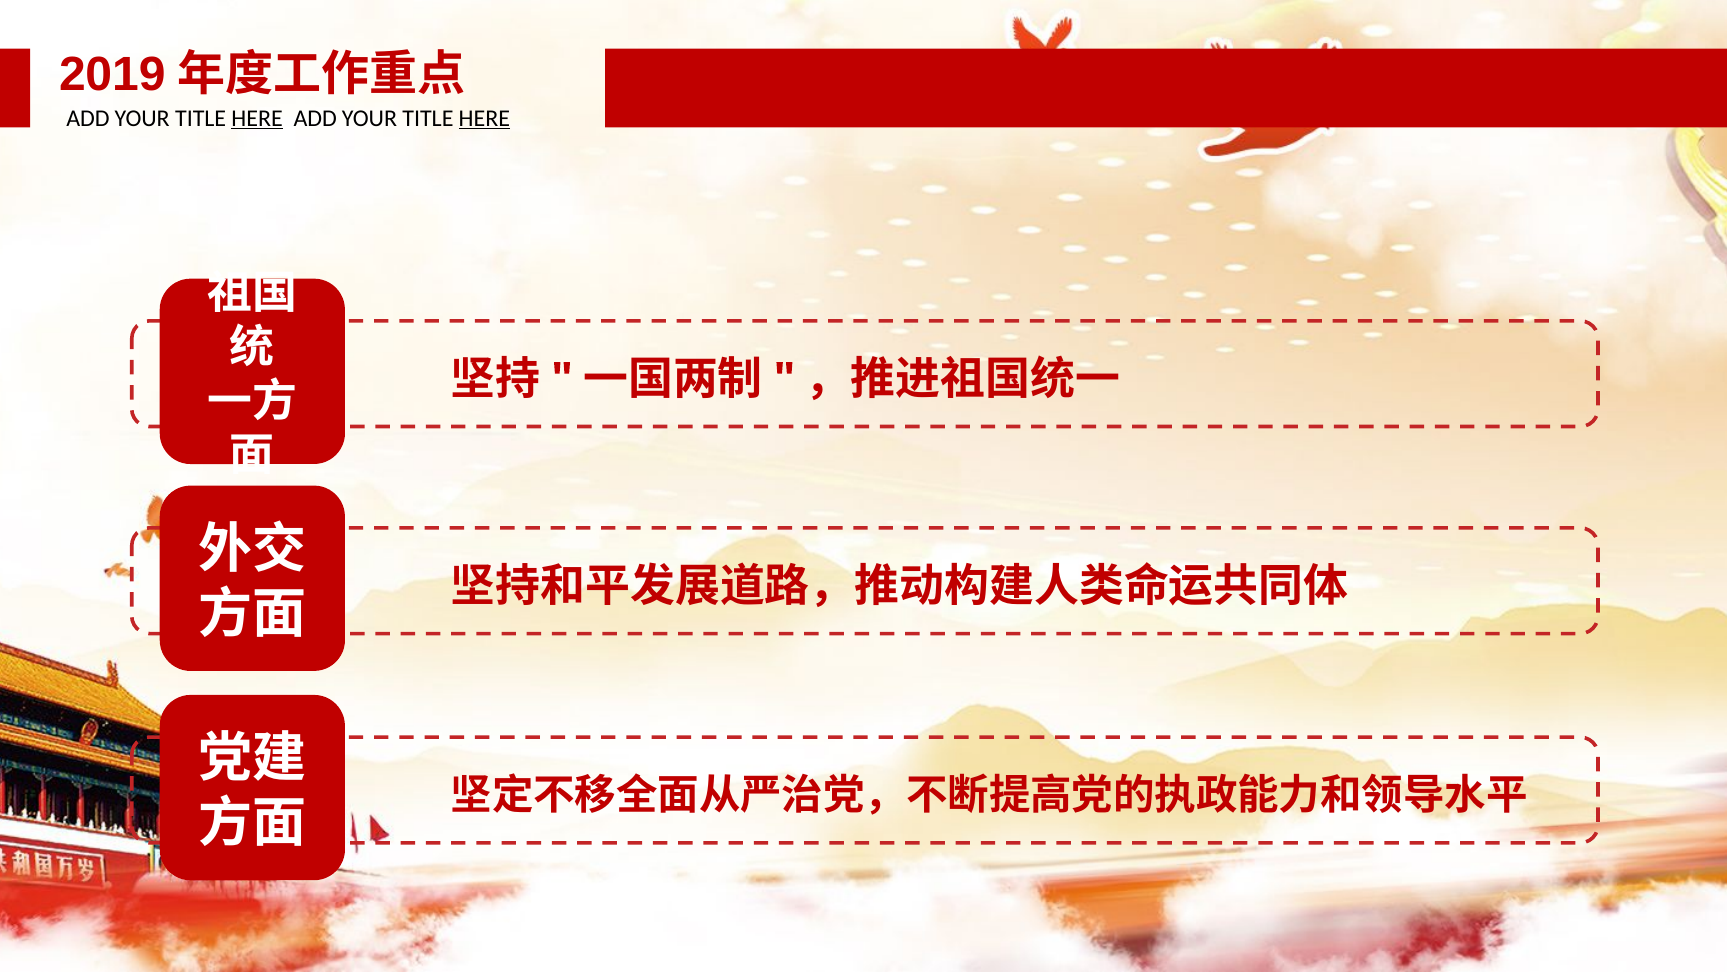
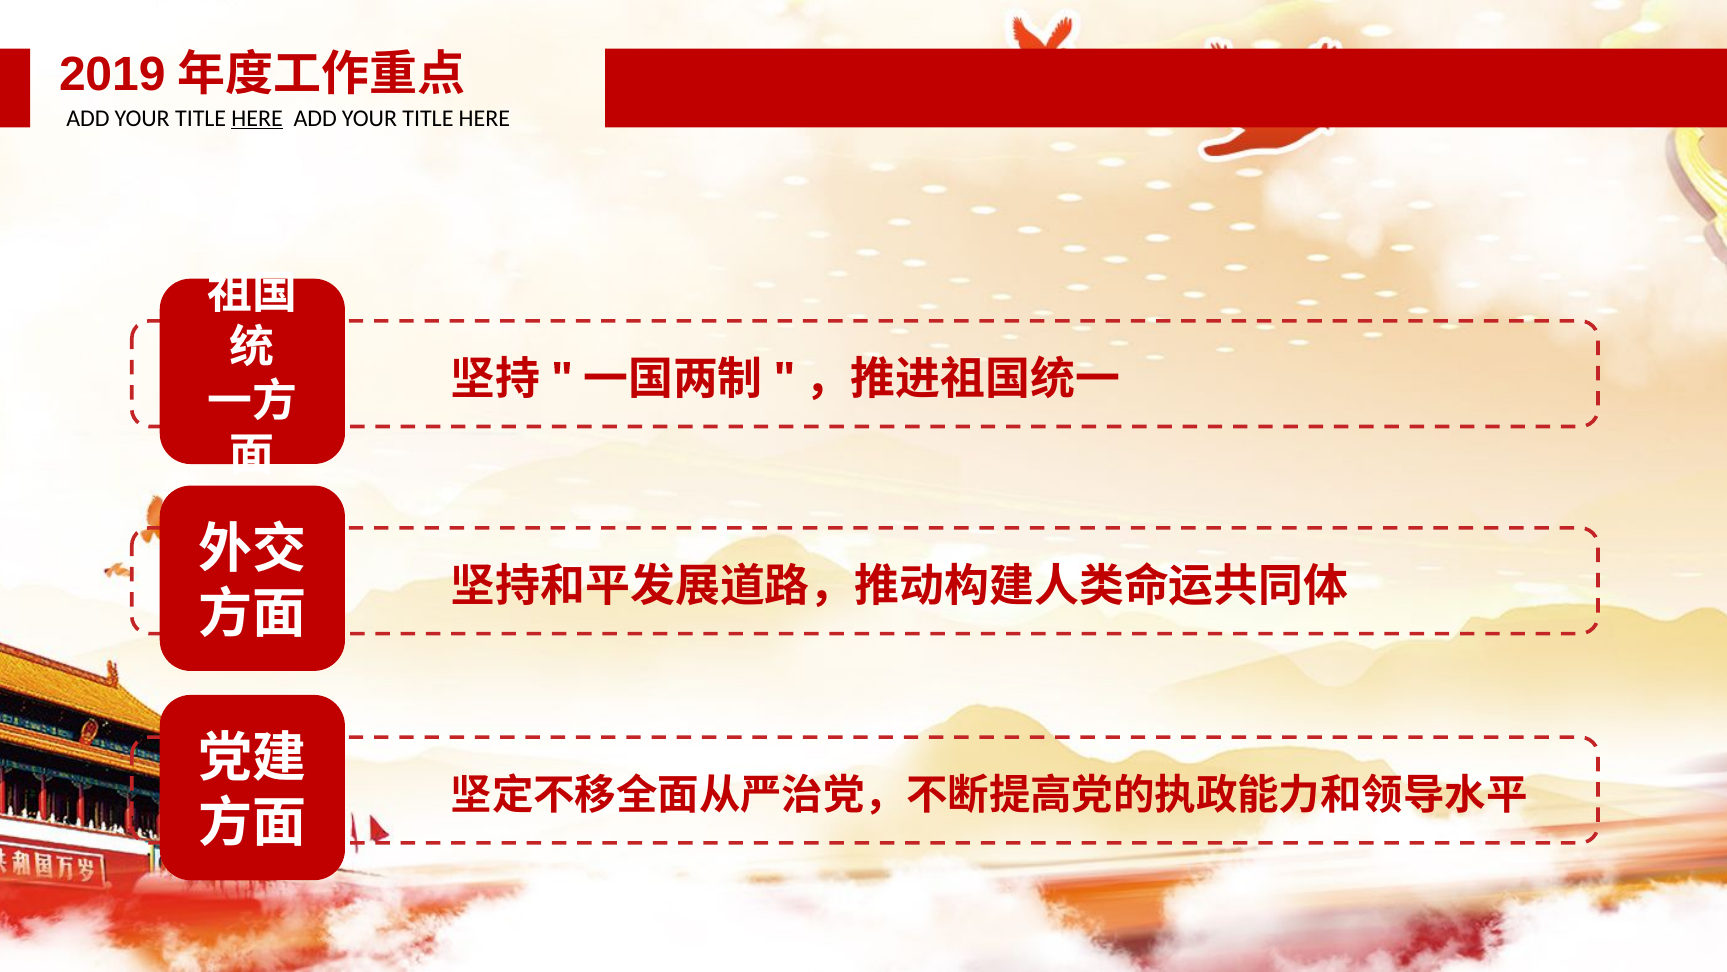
HERE at (484, 118) underline: present -> none
